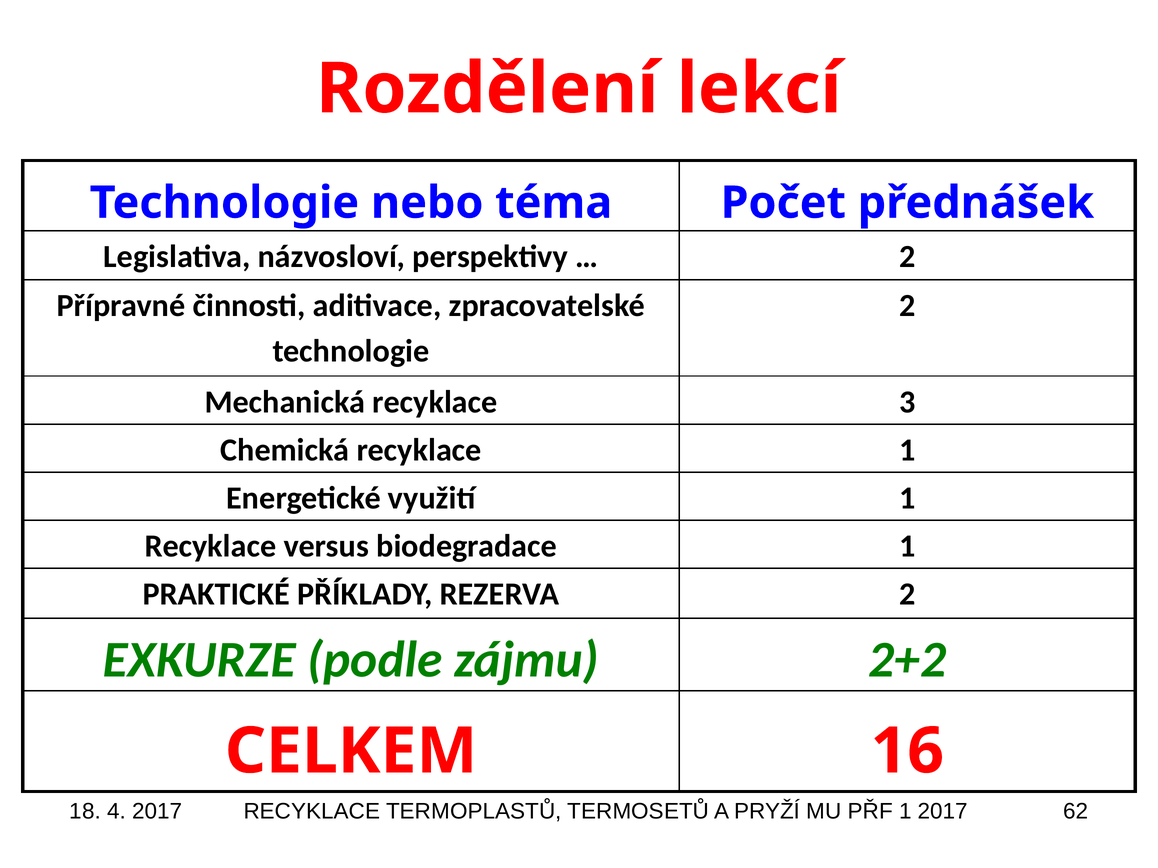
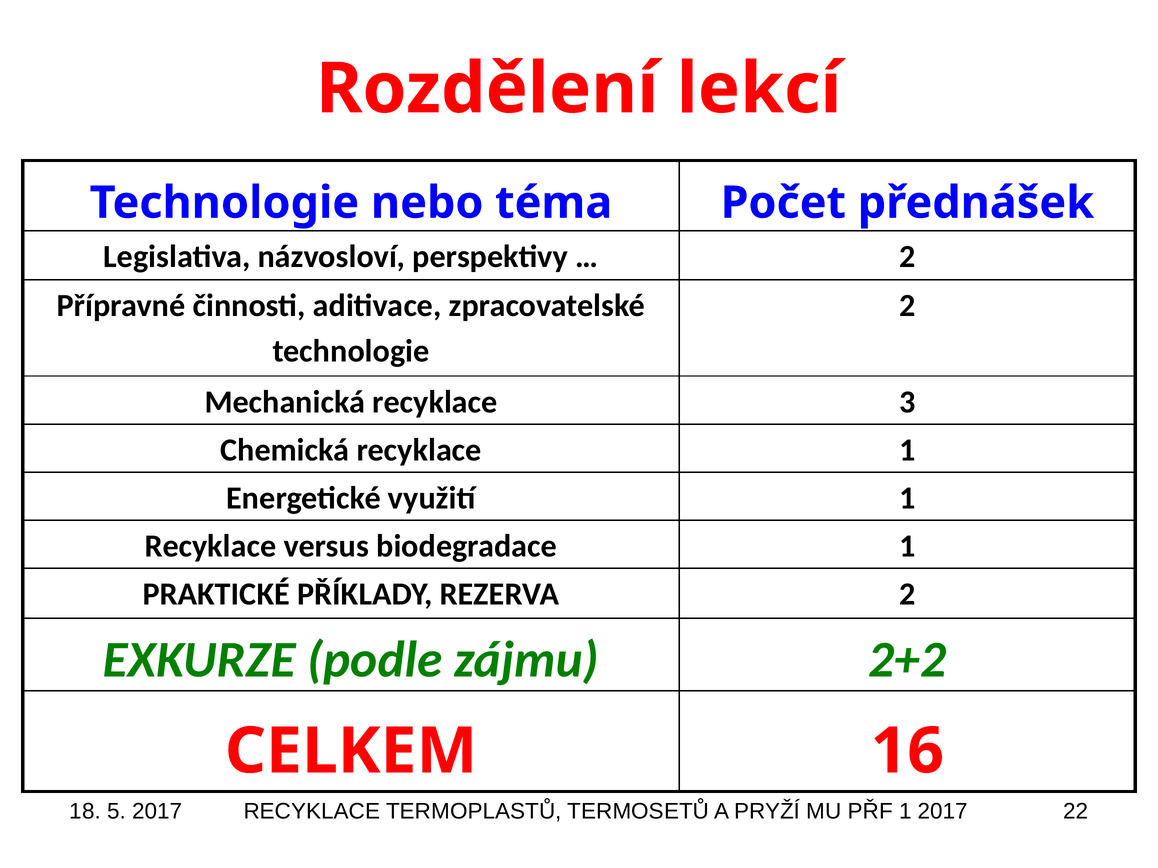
4: 4 -> 5
62: 62 -> 22
